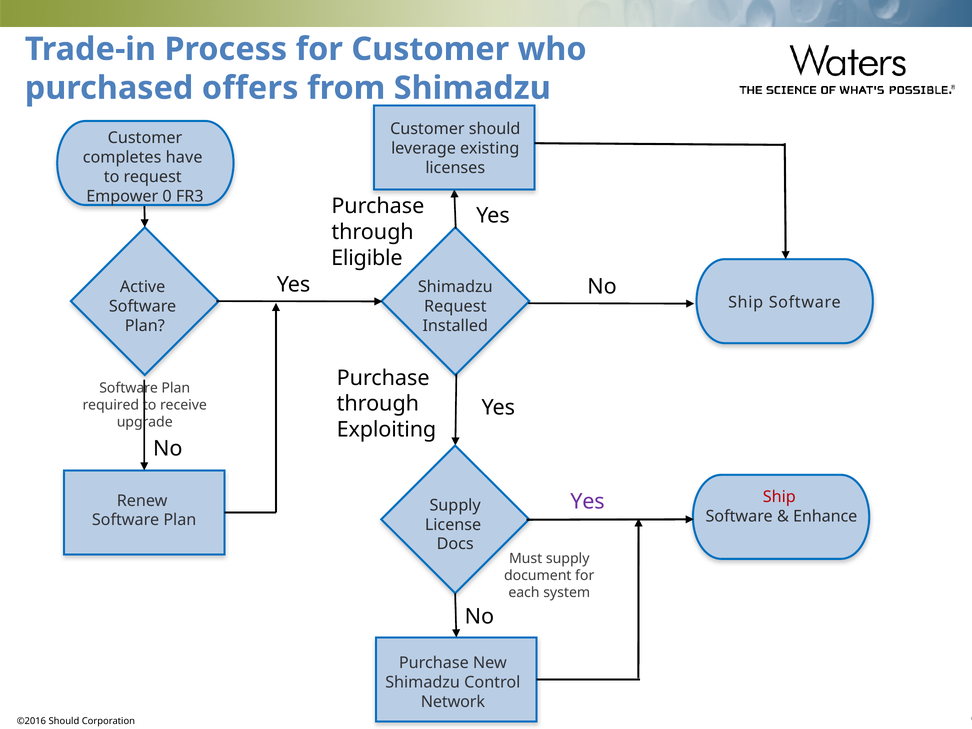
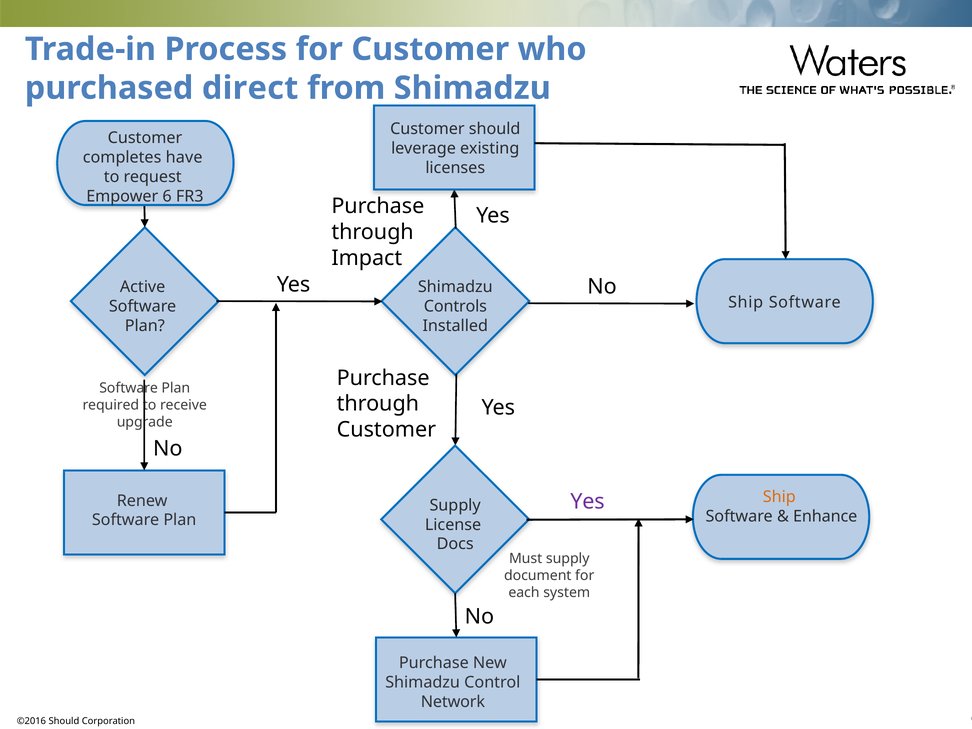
offers: offers -> direct
Empower 0: 0 -> 6
Eligible: Eligible -> Impact
Request at (455, 307): Request -> Controls
Exploiting at (386, 430): Exploiting -> Customer
Ship at (779, 497) colour: red -> orange
